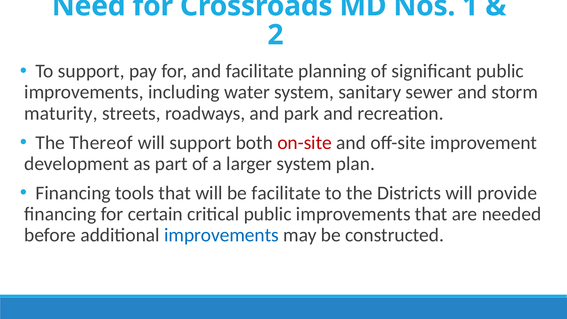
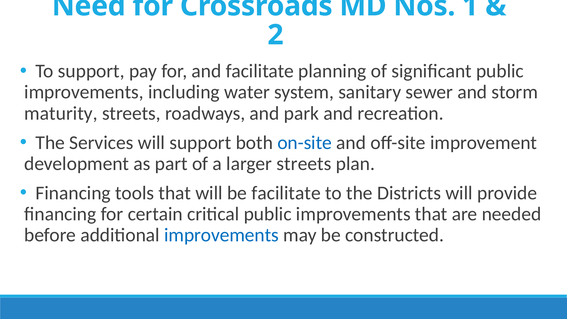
Thereof: Thereof -> Services
on-site colour: red -> blue
larger system: system -> streets
